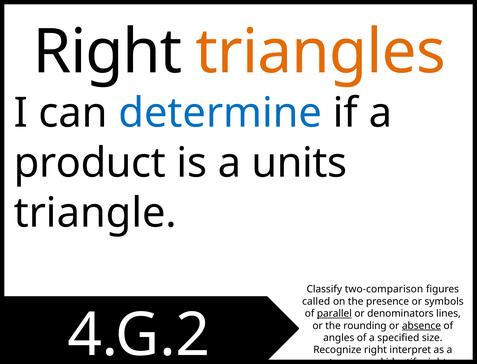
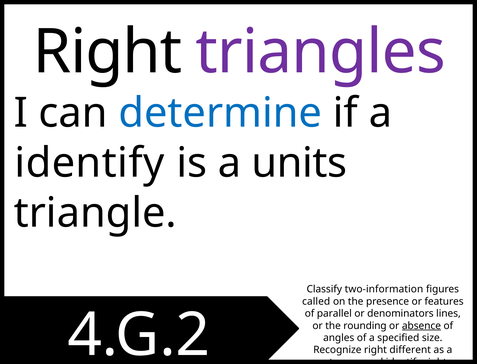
triangles at (321, 52) colour: orange -> purple
product at (90, 163): product -> identify
two-comparison: two-comparison -> two-information
symbols: symbols -> features
parallel underline: present -> none
interpret: interpret -> different
